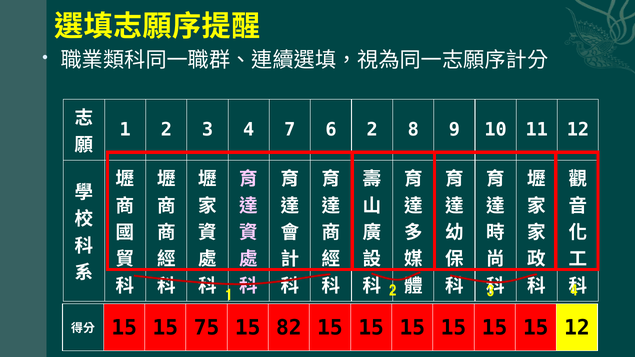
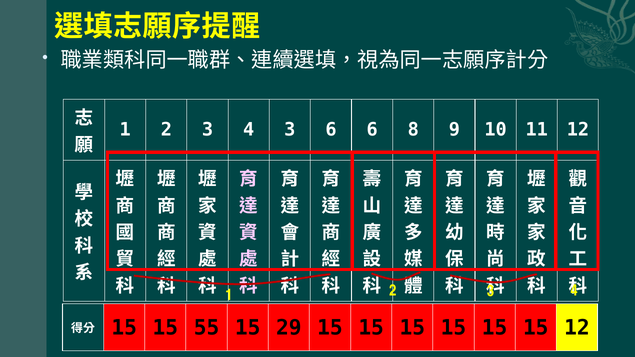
4 7: 7 -> 3
6 2: 2 -> 6
75: 75 -> 55
82: 82 -> 29
